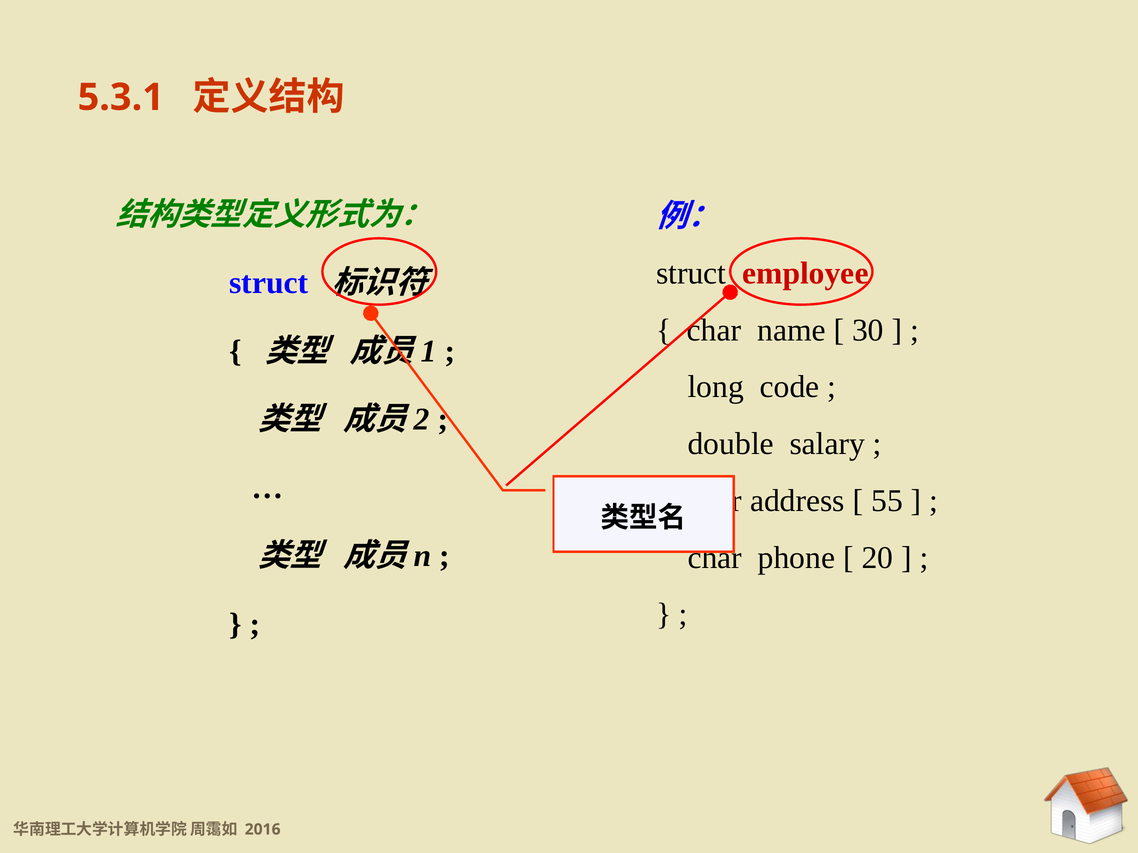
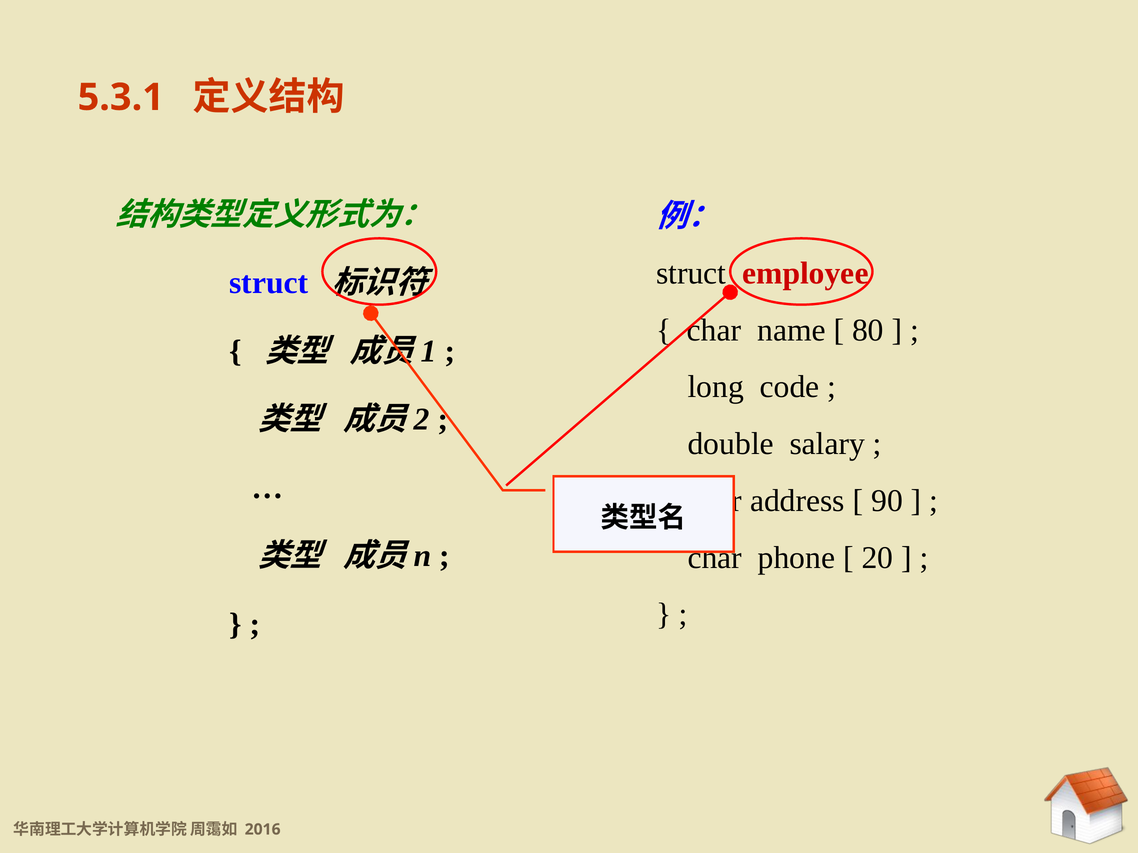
30: 30 -> 80
55: 55 -> 90
